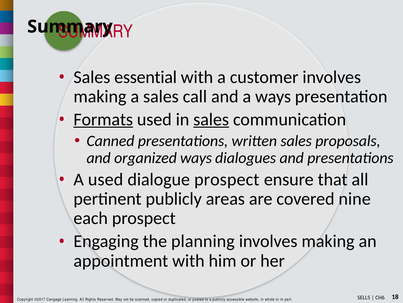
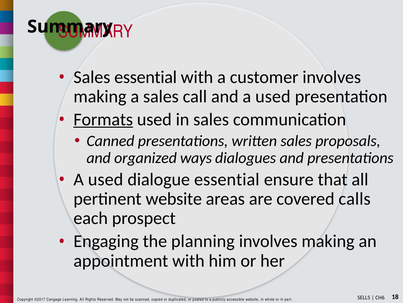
and a ways: ways -> used
sales at (211, 119) underline: present -> none
dialogue prospect: prospect -> essential
pertinent publicly: publicly -> website
nine: nine -> calls
